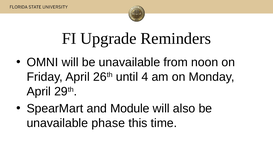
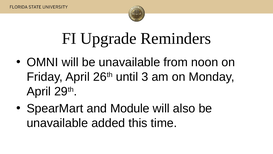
4: 4 -> 3
phase: phase -> added
